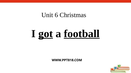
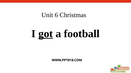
football underline: present -> none
